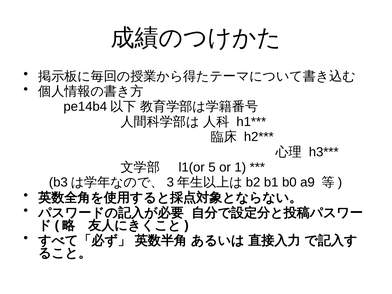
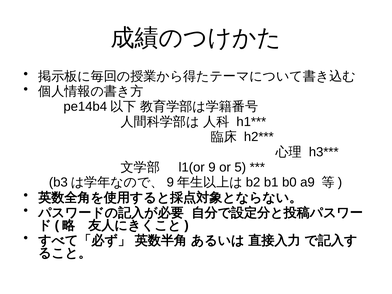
l1(or 5: 5 -> 9
1: 1 -> 5
3 at (170, 182): 3 -> 9
